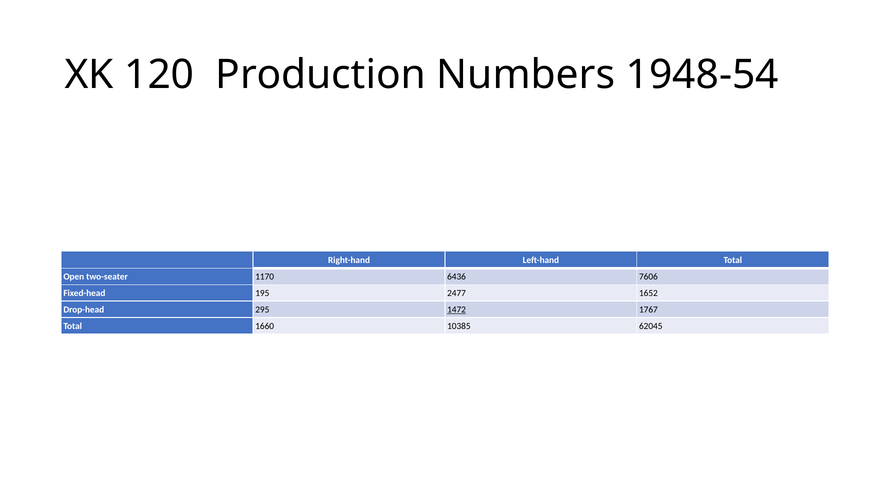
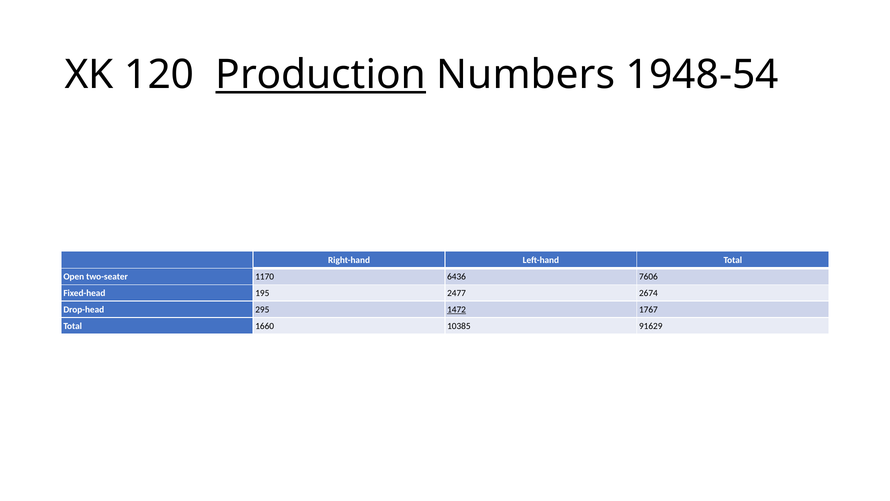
Production underline: none -> present
1652: 1652 -> 2674
62045: 62045 -> 91629
